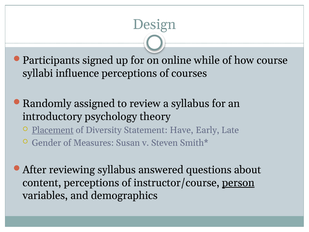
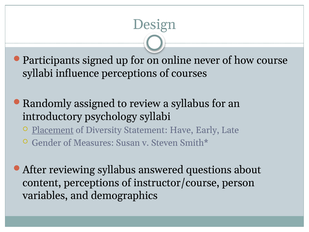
while: while -> never
psychology theory: theory -> syllabi
person underline: present -> none
